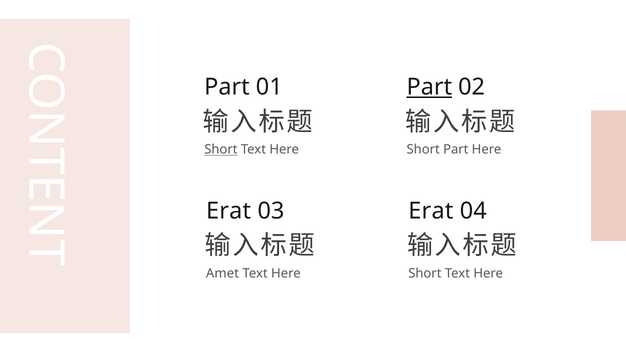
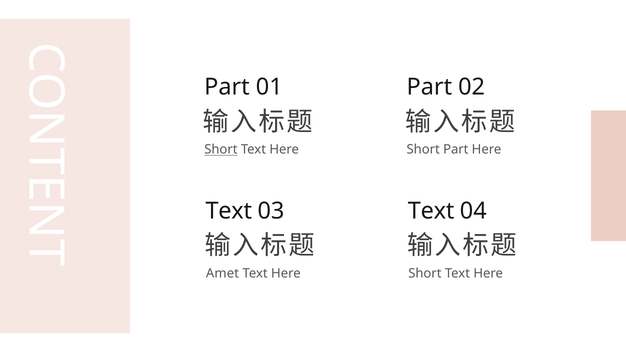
Part at (429, 87) underline: present -> none
Erat at (229, 211): Erat -> Text
Erat at (431, 211): Erat -> Text
